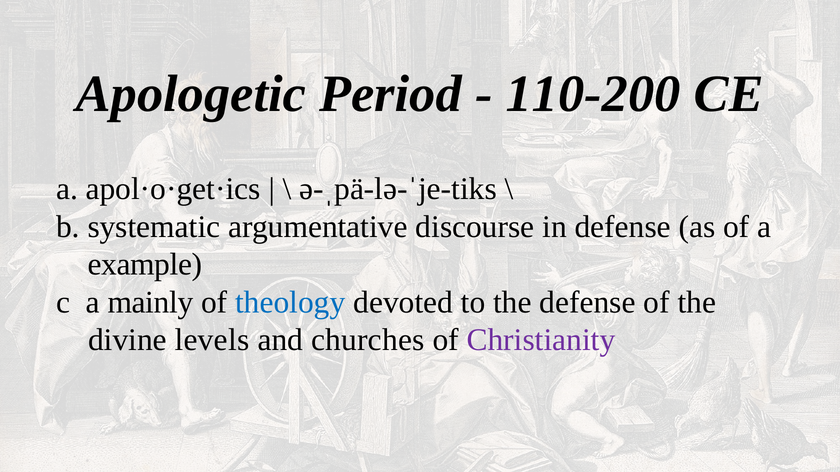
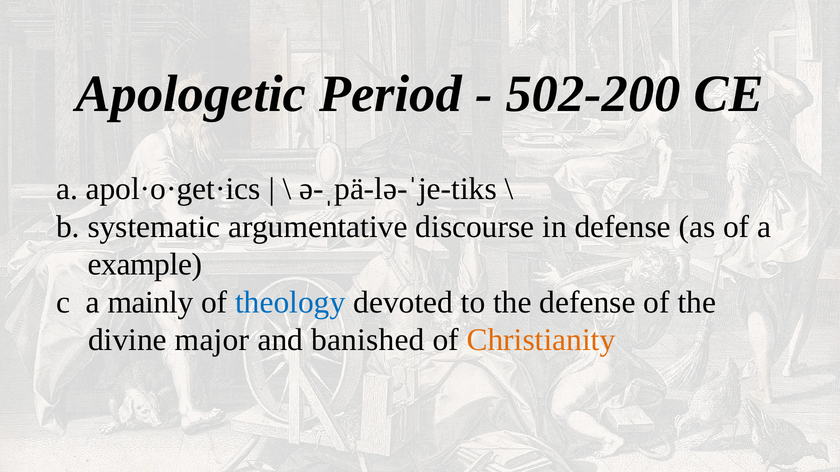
110-200: 110-200 -> 502-200
levels: levels -> major
churches: churches -> banished
Christianity colour: purple -> orange
